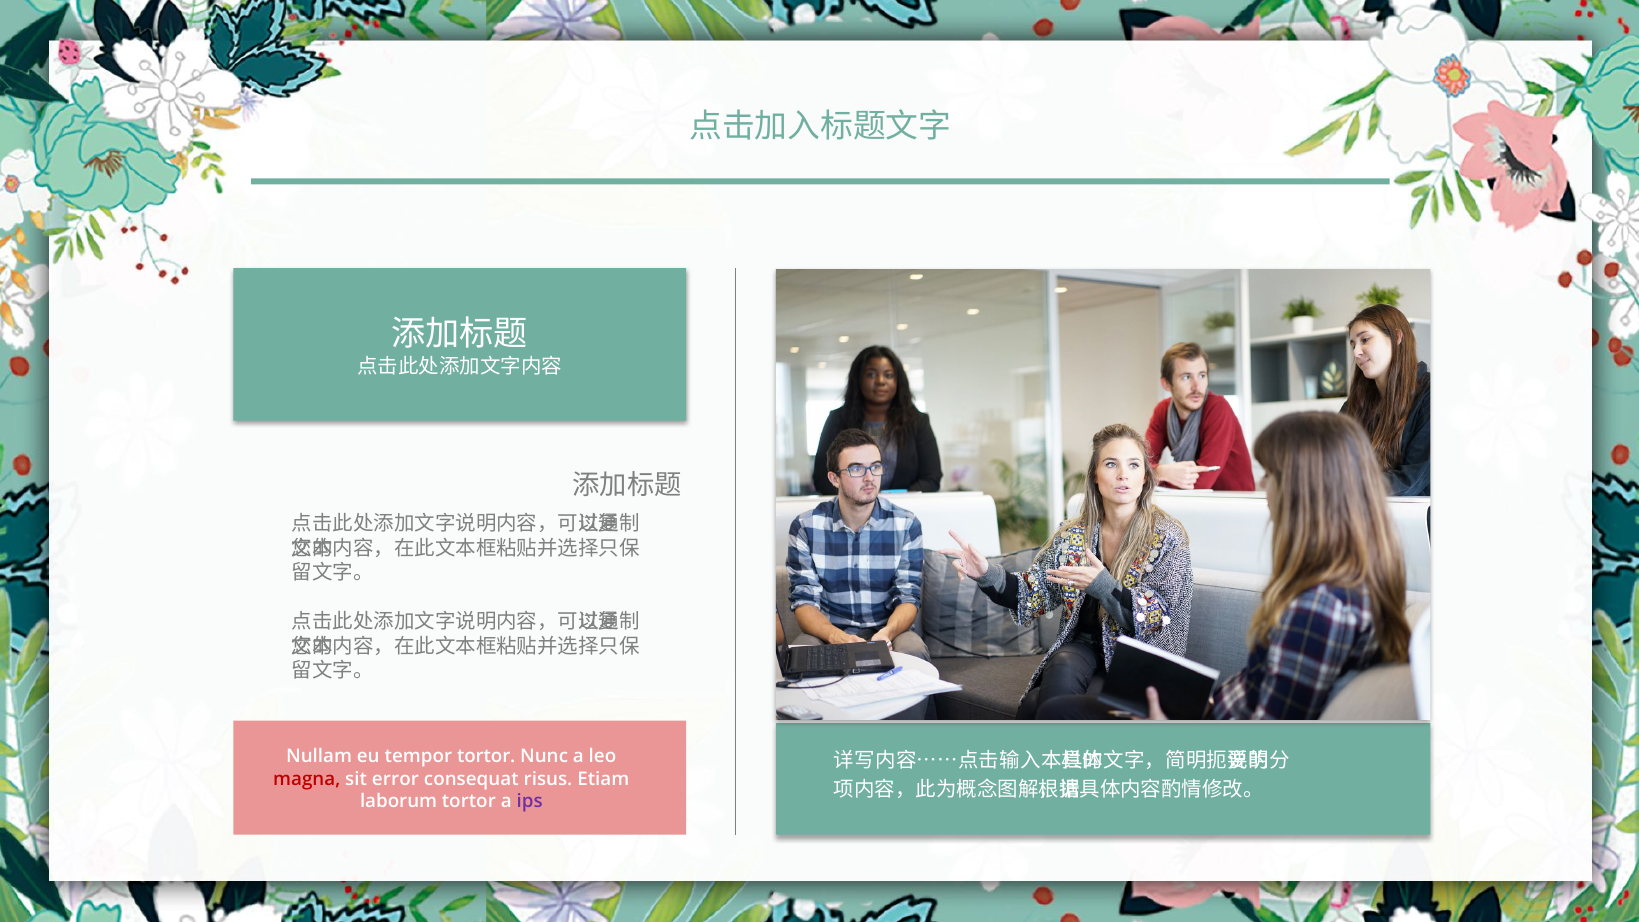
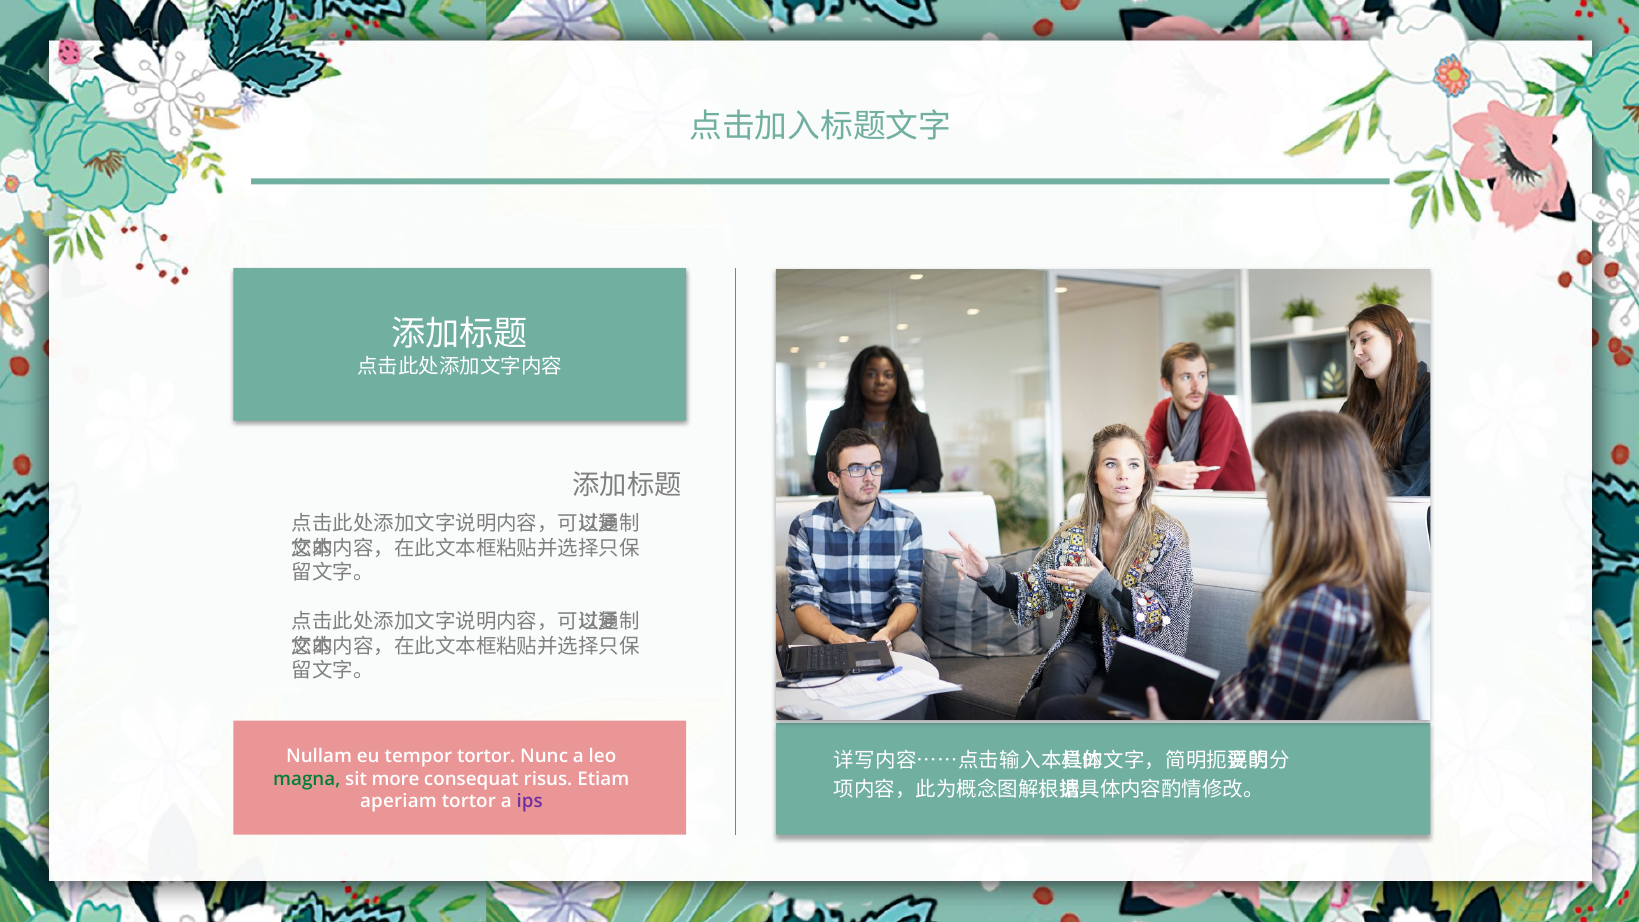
magna colour: red -> green
error: error -> more
laborum: laborum -> aperiam
